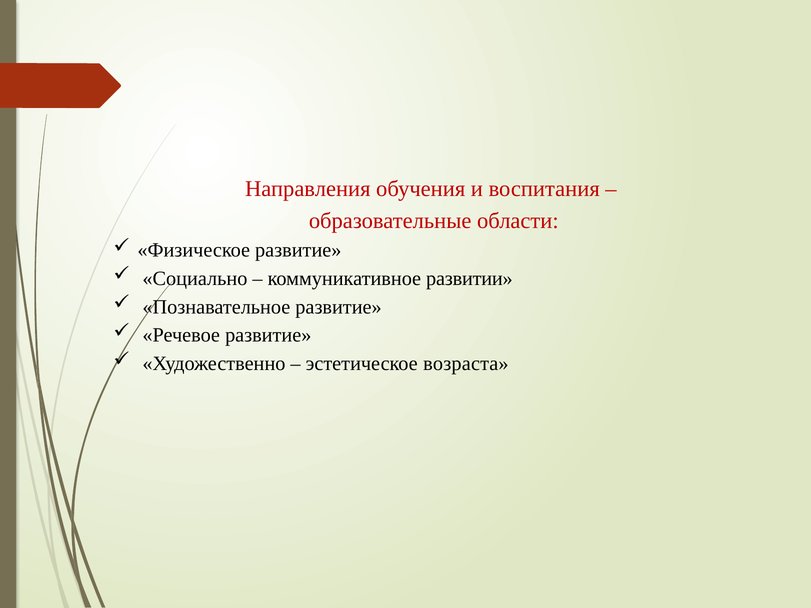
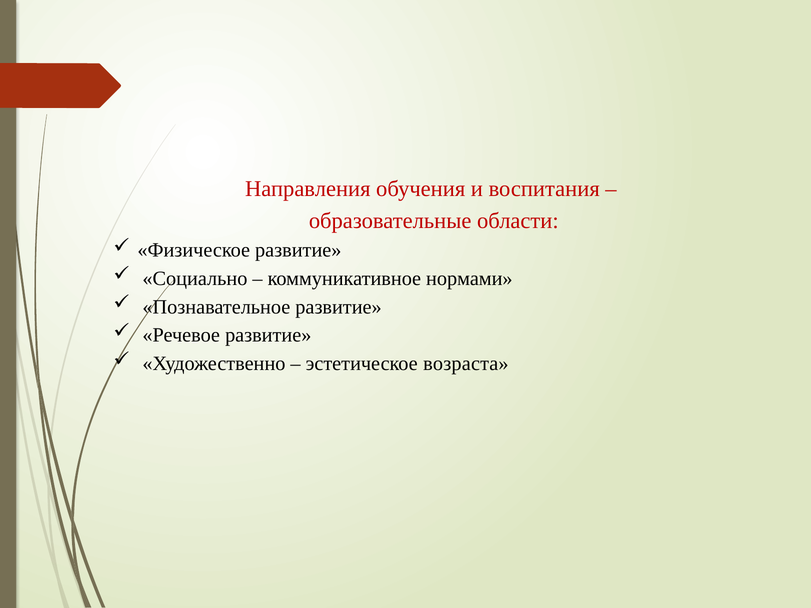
развитии: развитии -> нормами
